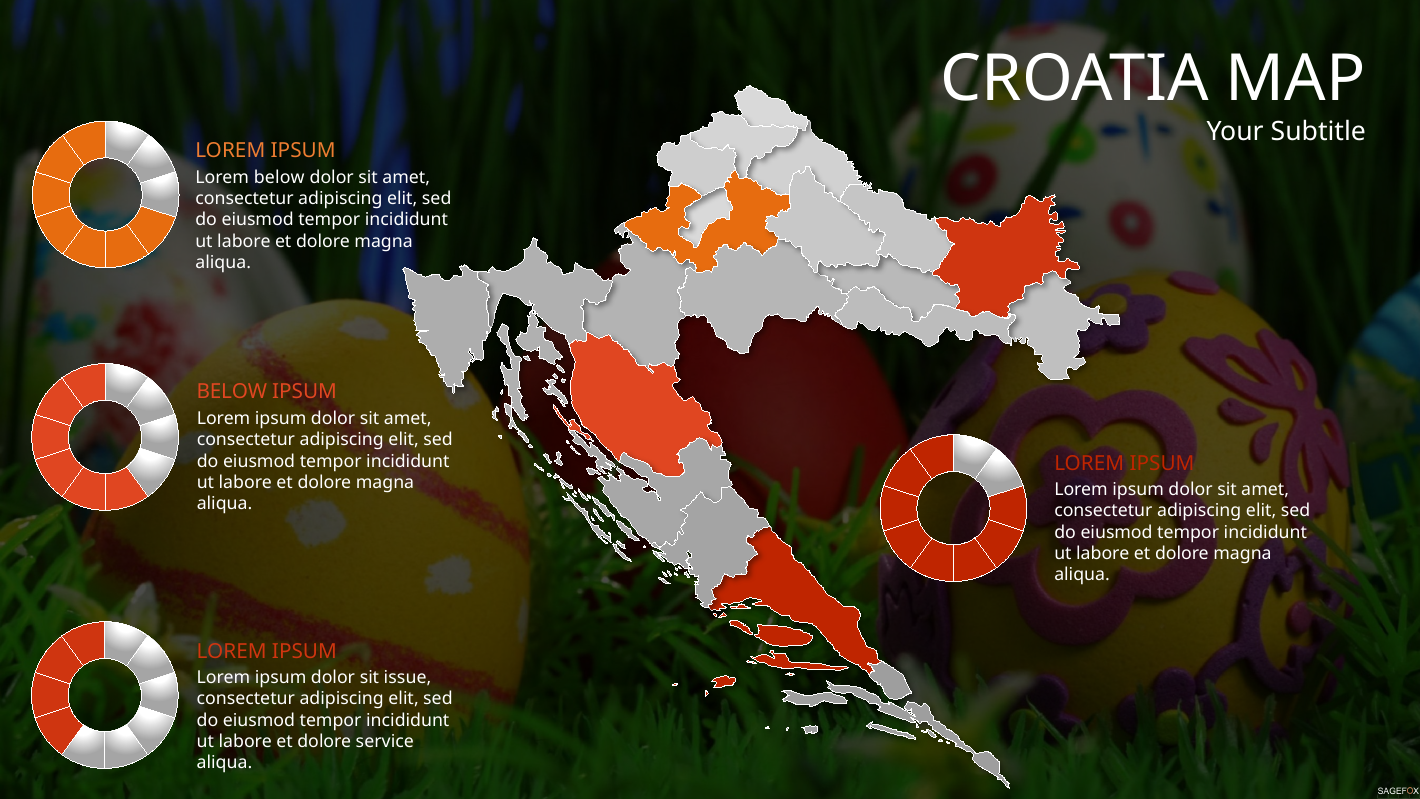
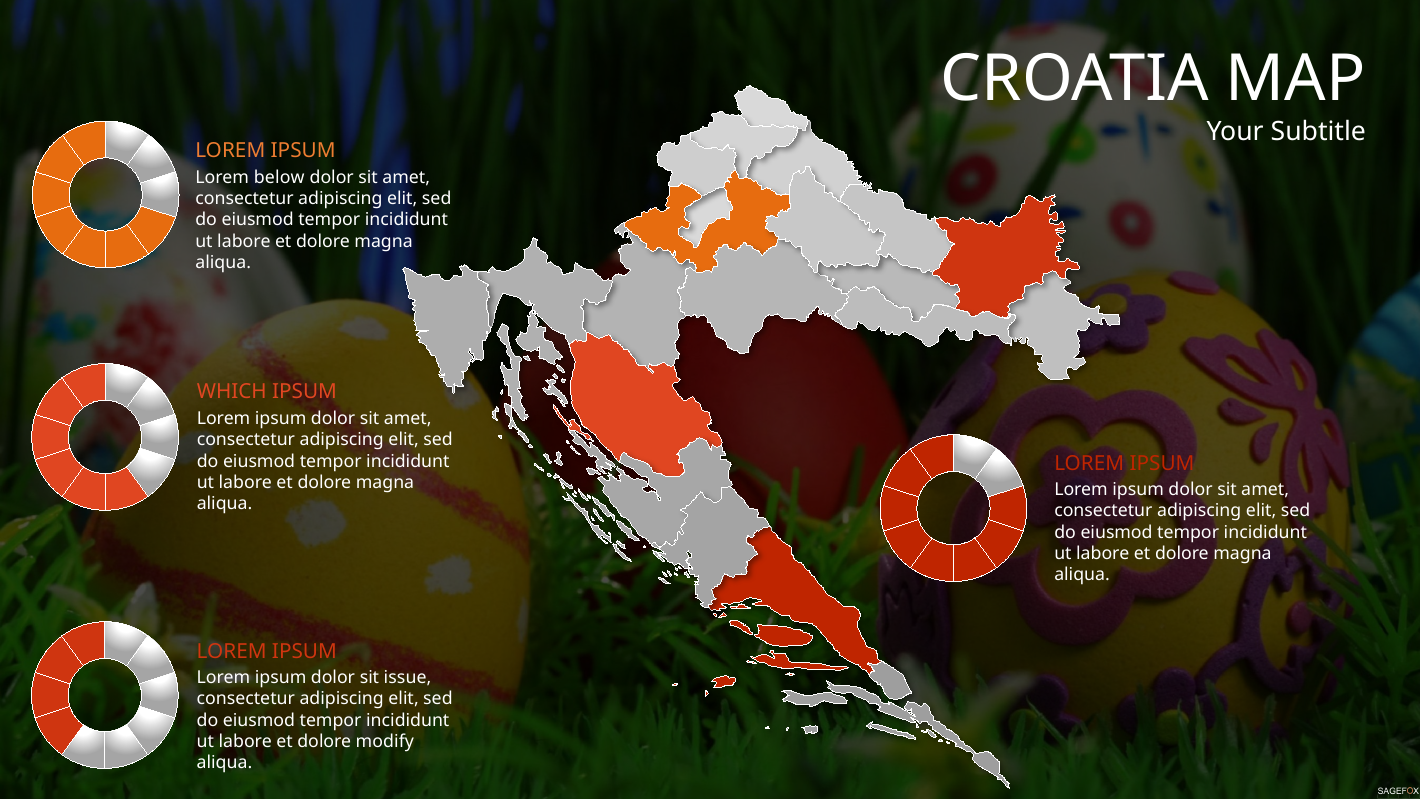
BELOW at (232, 392): BELOW -> WHICH
service: service -> modify
